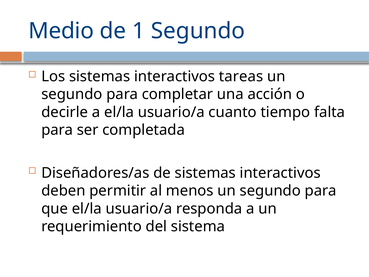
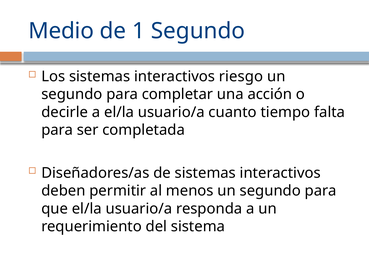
tareas: tareas -> riesgo
